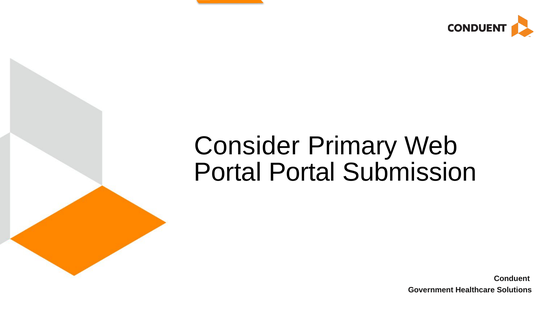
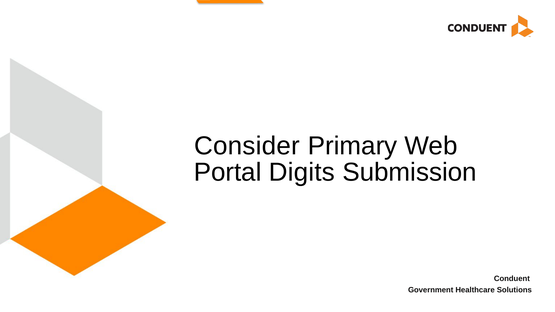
Portal Portal: Portal -> Digits
